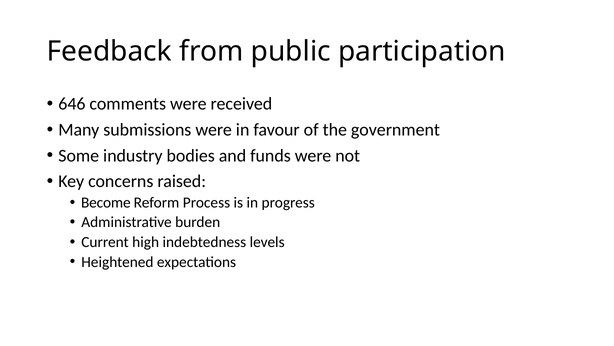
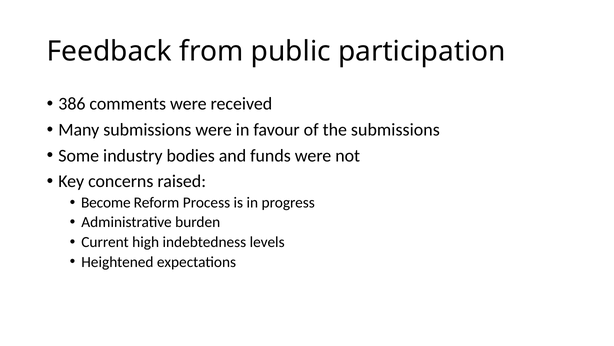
646: 646 -> 386
the government: government -> submissions
